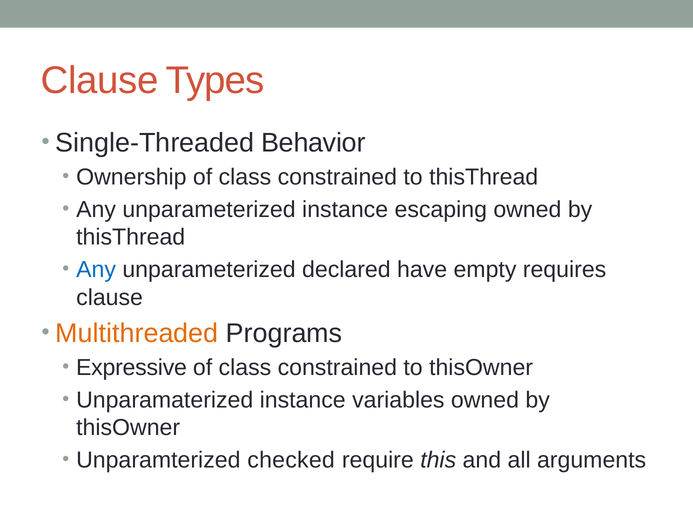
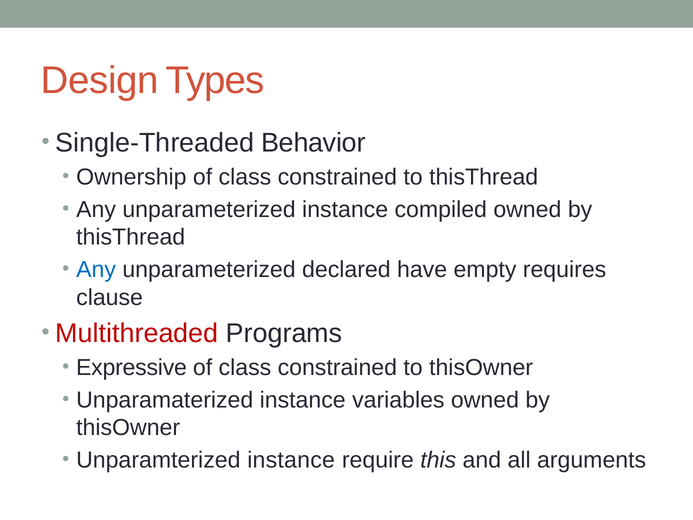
Clause at (100, 81): Clause -> Design
escaping: escaping -> compiled
Multithreaded colour: orange -> red
Unparamterized checked: checked -> instance
